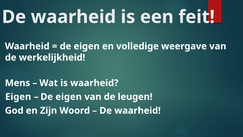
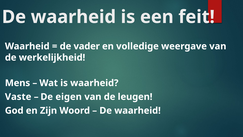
eigen at (87, 46): eigen -> vader
Eigen at (18, 97): Eigen -> Vaste
